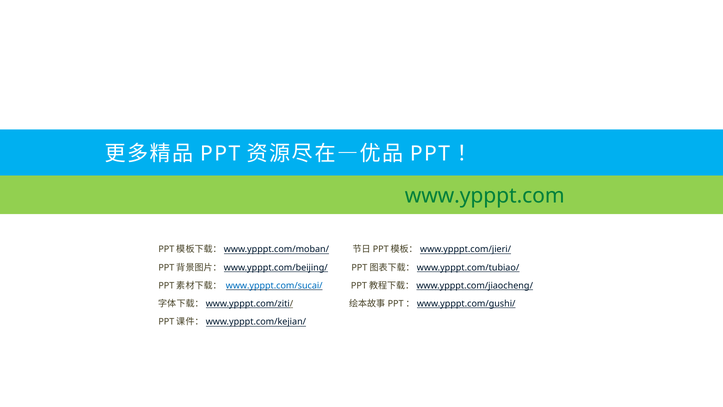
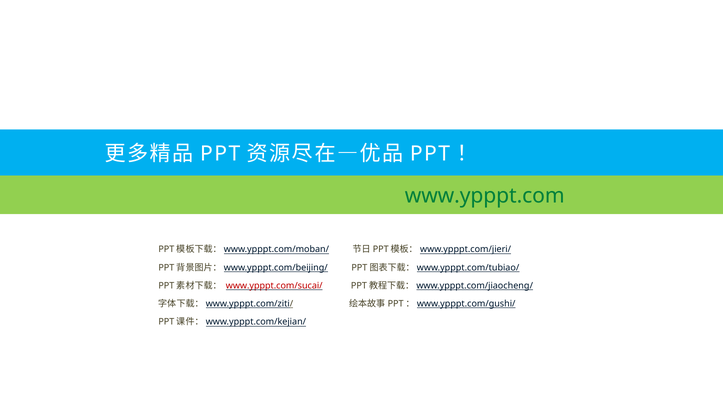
www.ypppt.com/sucai/ colour: blue -> red
